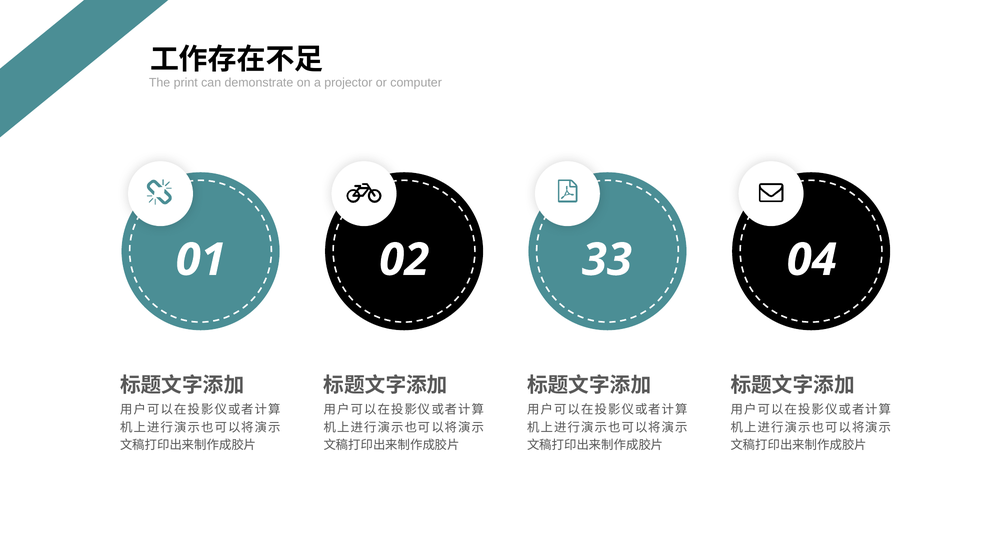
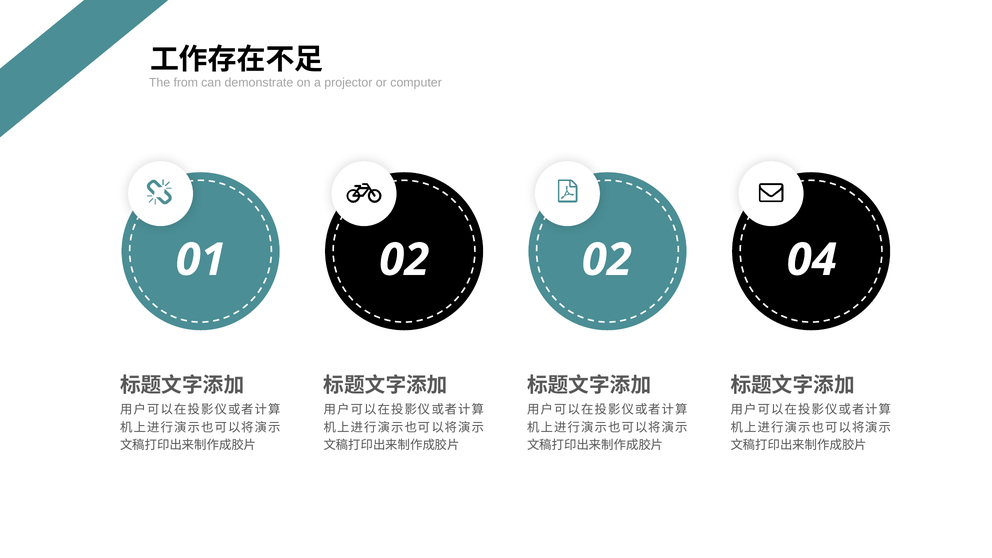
print: print -> from
02 33: 33 -> 02
